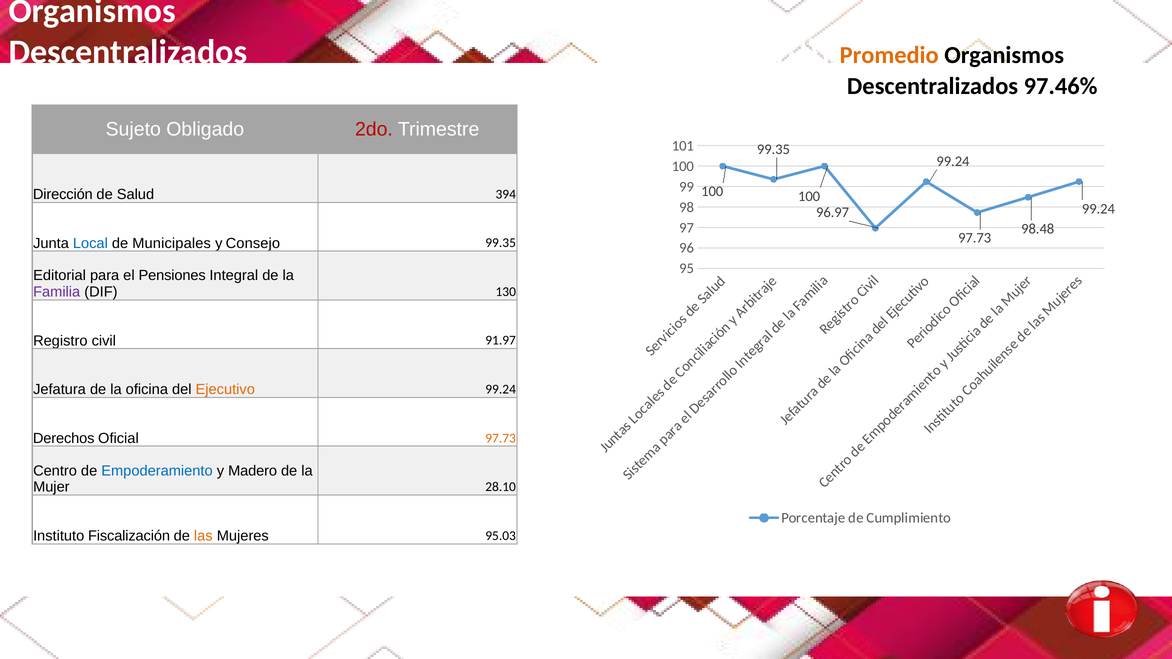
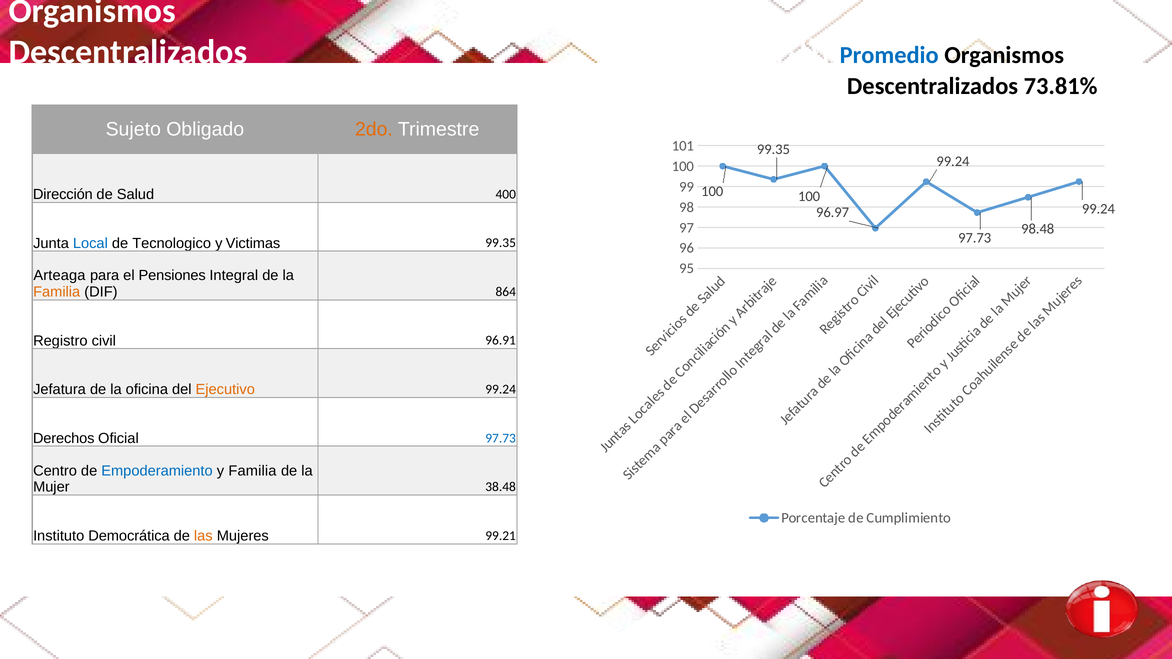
Promedio colour: orange -> blue
97.46%: 97.46% -> 73.81%
2do colour: red -> orange
394: 394 -> 400
Municipales: Municipales -> Tecnologico
Consejo: Consejo -> Victimas
Editorial: Editorial -> Arteaga
Familia at (57, 292) colour: purple -> orange
130: 130 -> 864
91.97: 91.97 -> 96.91
97.73 at (501, 438) colour: orange -> blue
y Madero: Madero -> Familia
28.10: 28.10 -> 38.48
Fiscalización: Fiscalización -> Democrática
95.03: 95.03 -> 99.21
